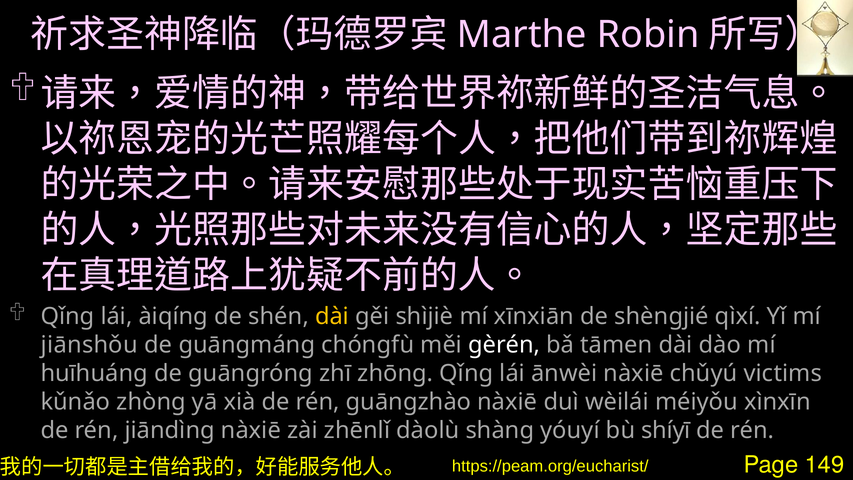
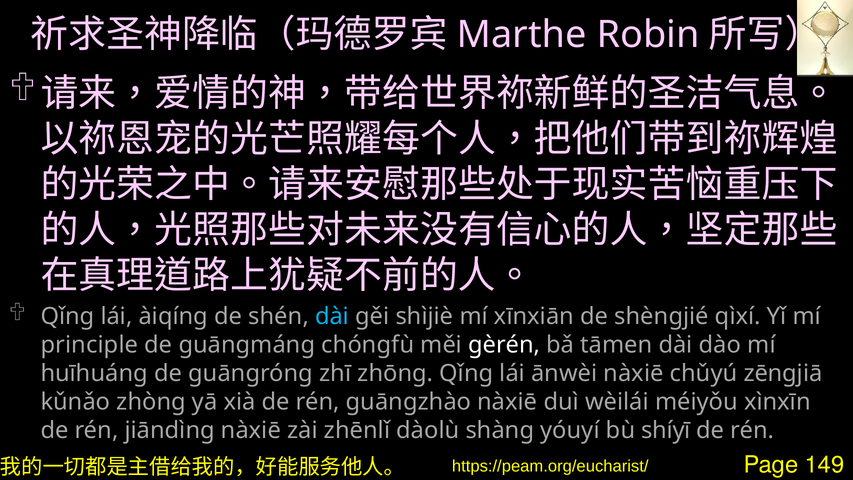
dài at (332, 316) colour: yellow -> light blue
jiānshǒu: jiānshǒu -> principle
victims: victims -> zēngjiā
